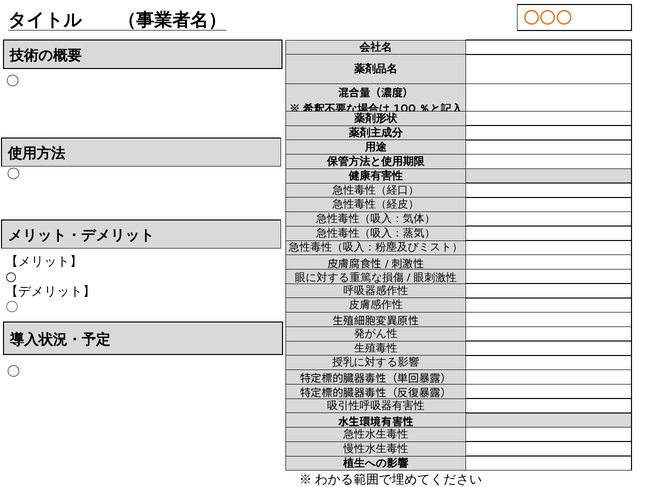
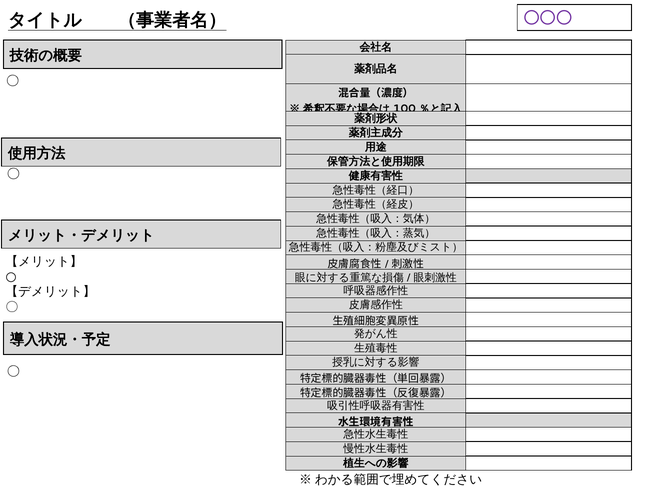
〇〇〇 colour: orange -> purple
